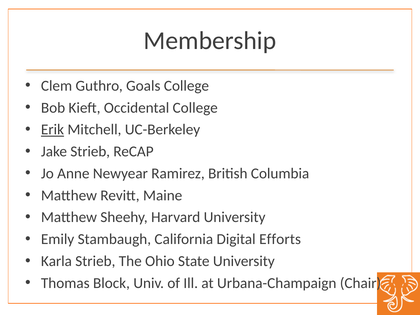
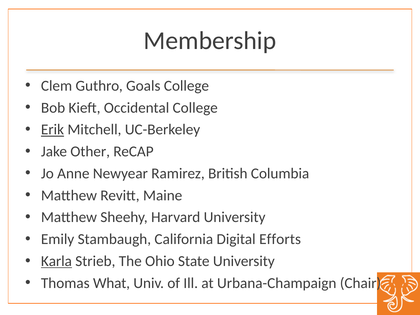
Jake Strieb: Strieb -> Other
Karla underline: none -> present
Block: Block -> What
